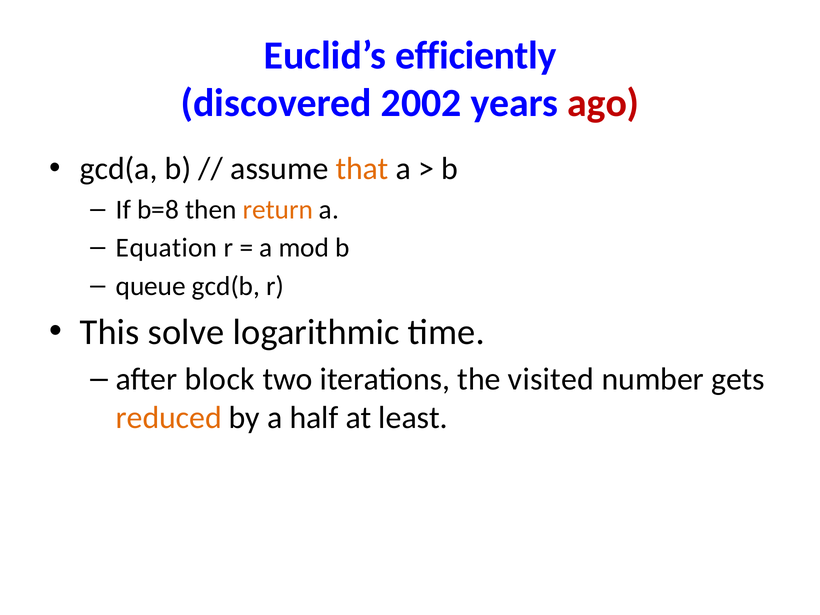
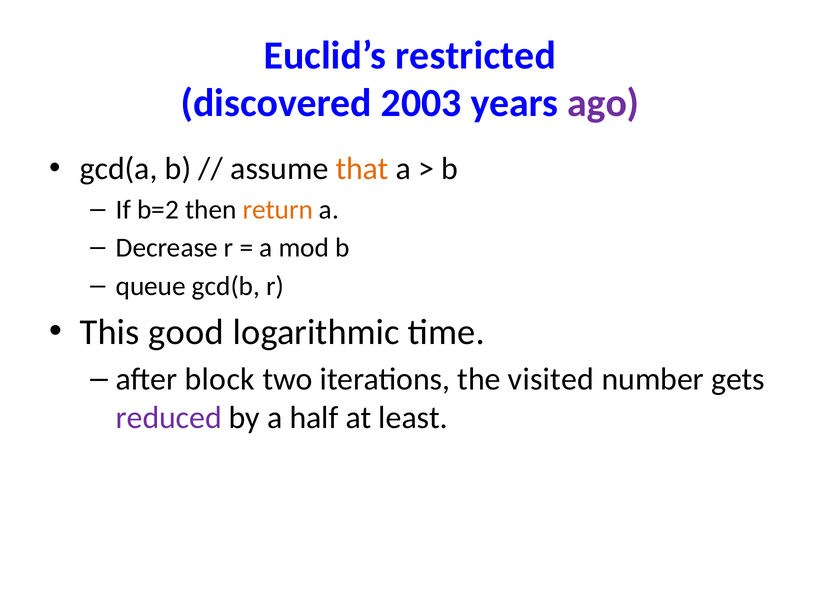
efficiently: efficiently -> restricted
2002: 2002 -> 2003
ago colour: red -> purple
b=8: b=8 -> b=2
Equation: Equation -> Decrease
solve: solve -> good
reduced colour: orange -> purple
